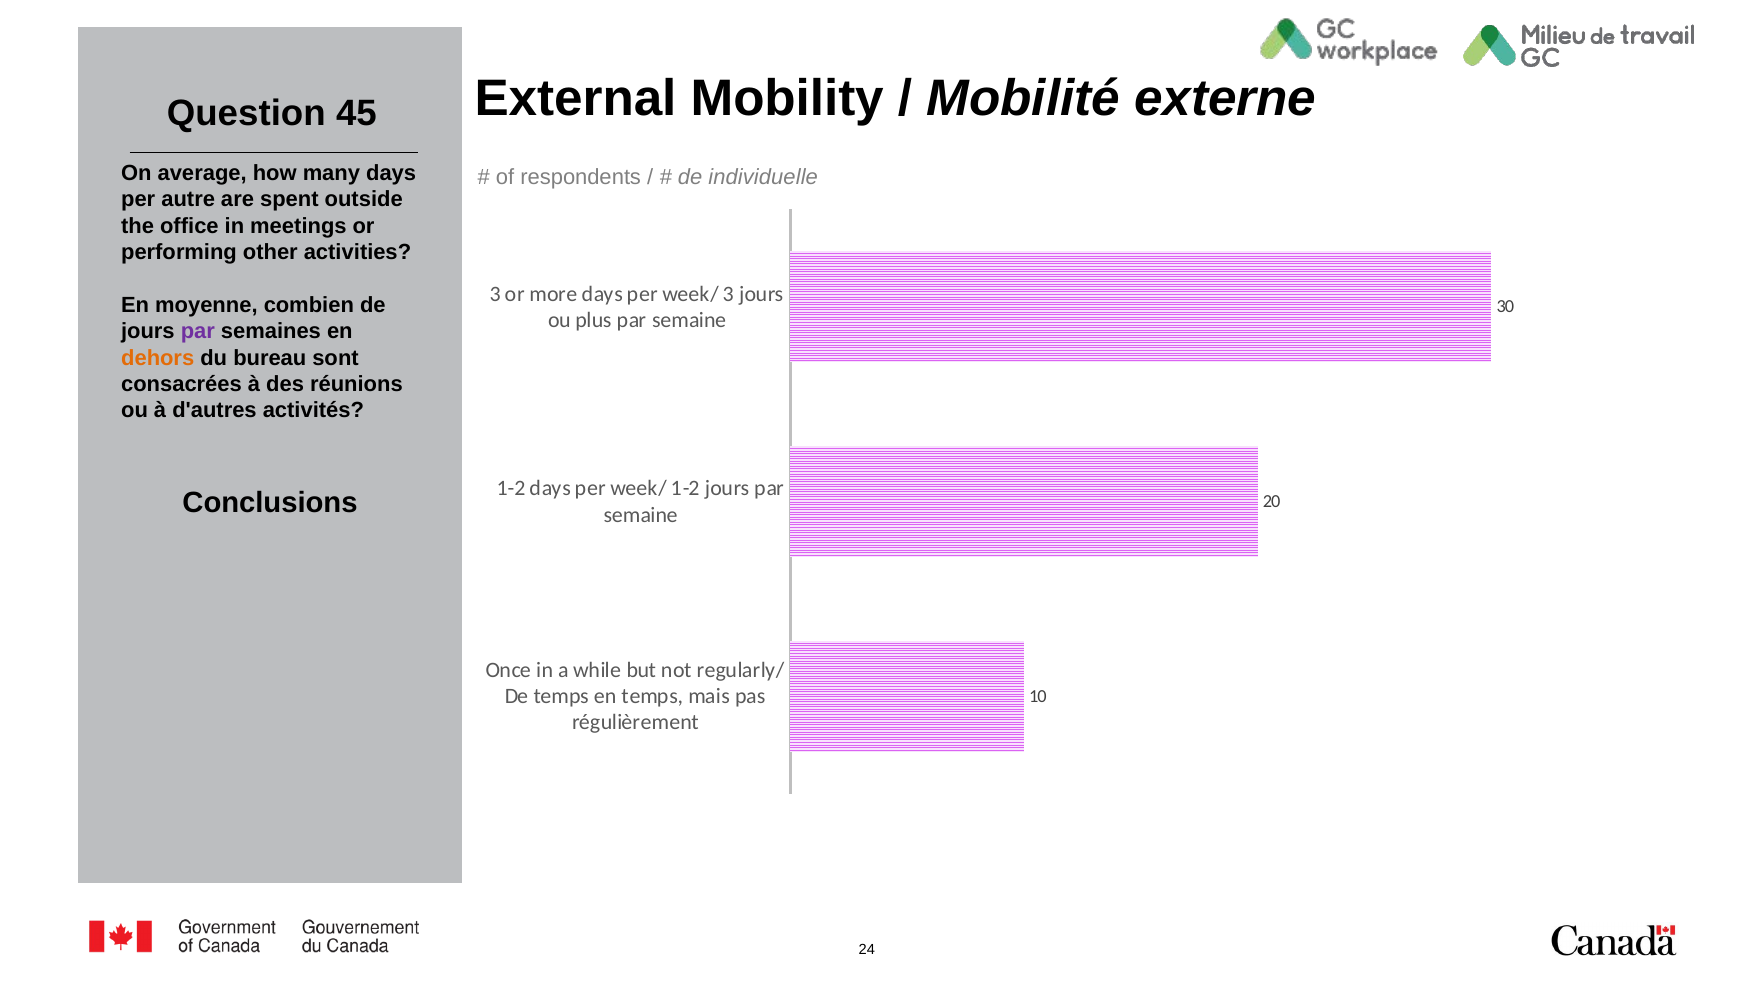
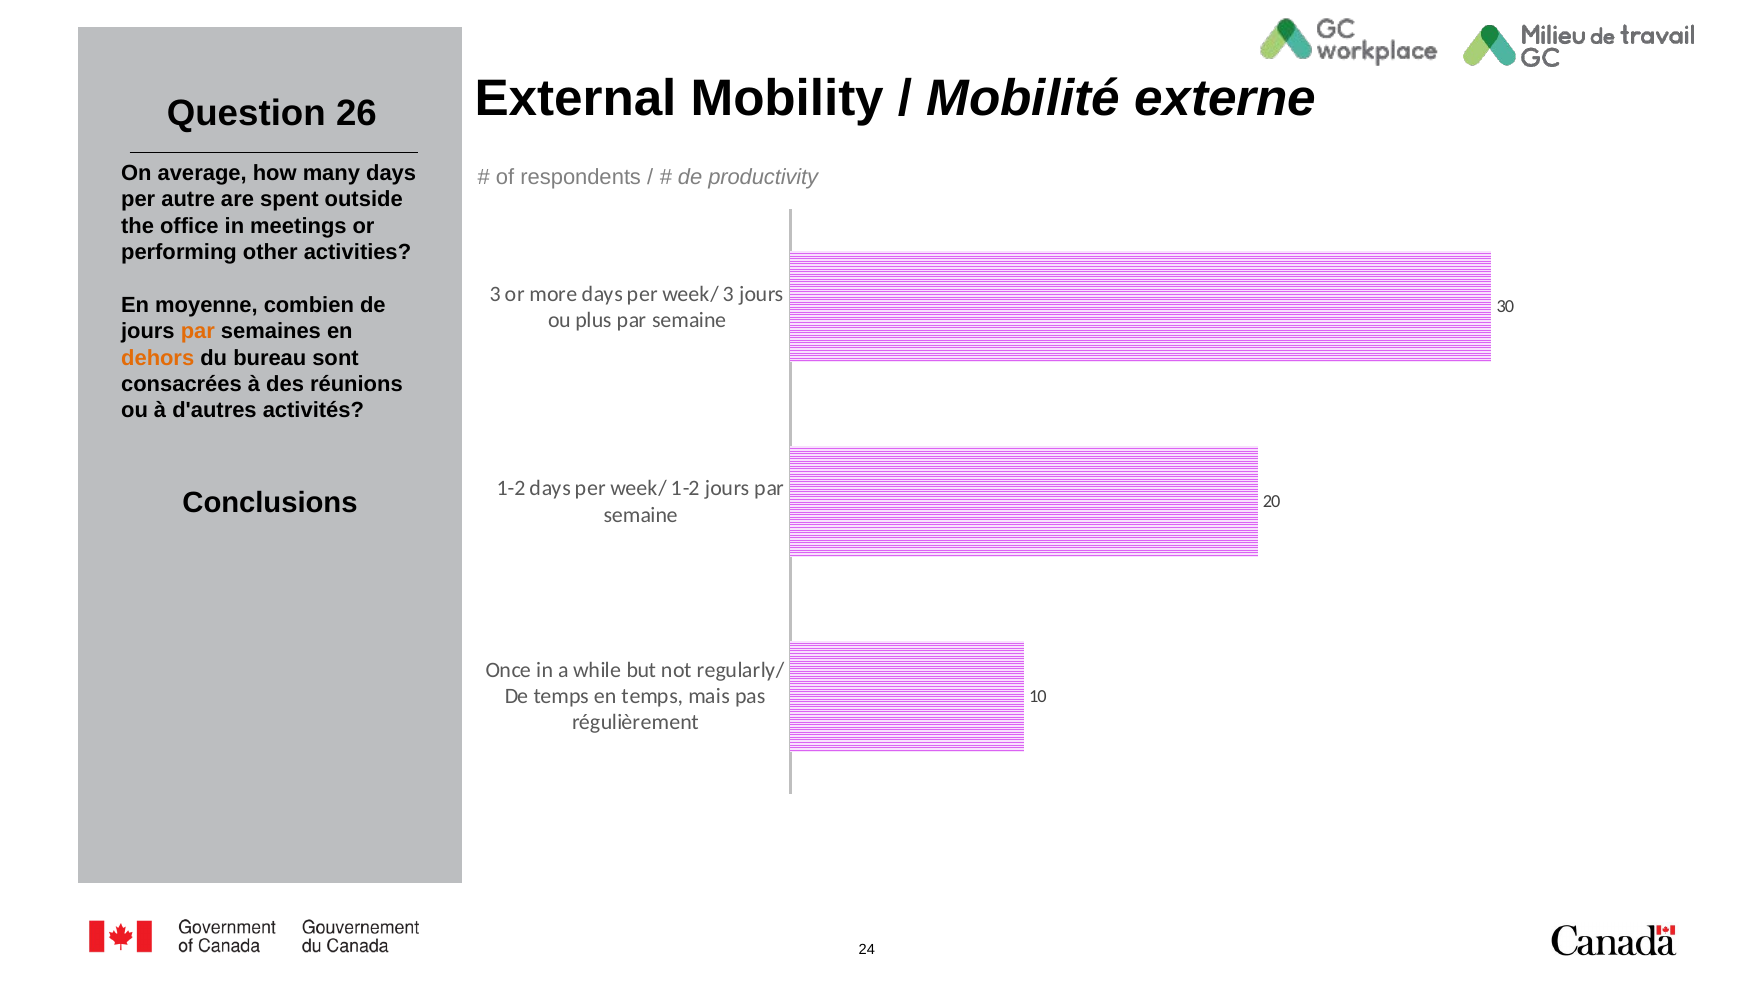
45: 45 -> 26
individuelle: individuelle -> productivity
par at (198, 332) colour: purple -> orange
